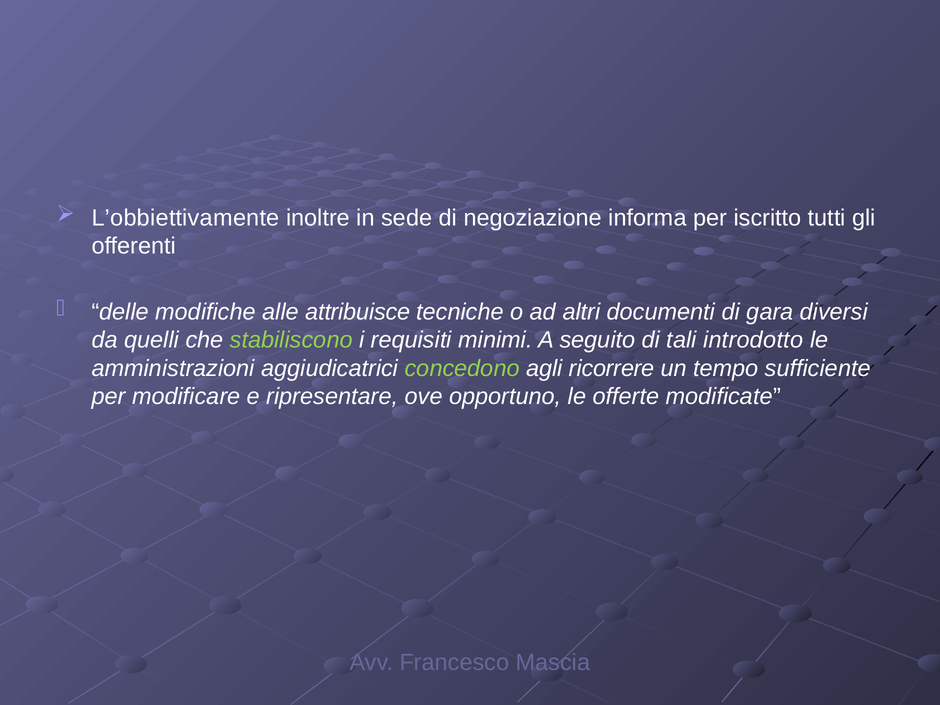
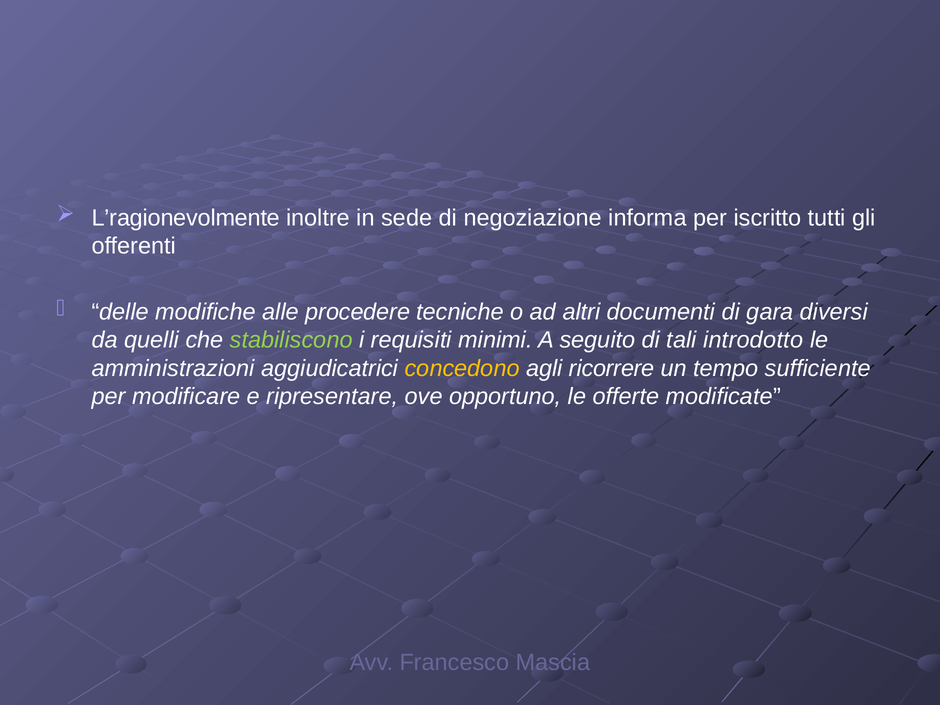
L’obbiettivamente: L’obbiettivamente -> L’ragionevolmente
attribuisce: attribuisce -> procedere
concedono colour: light green -> yellow
